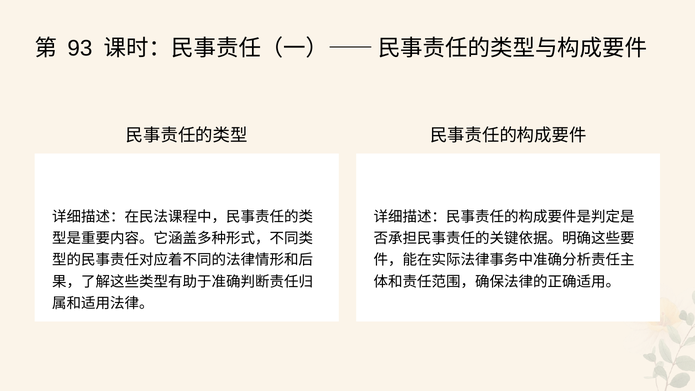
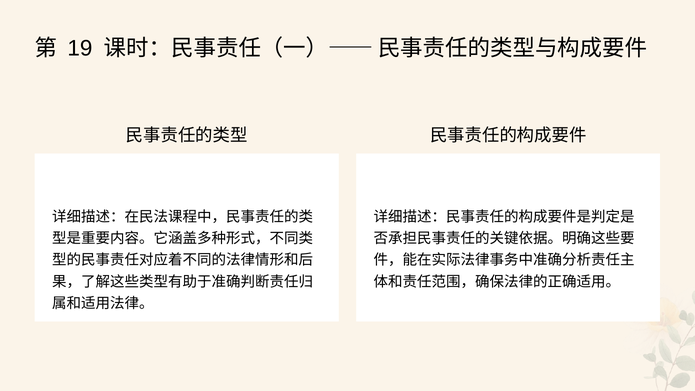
93: 93 -> 19
